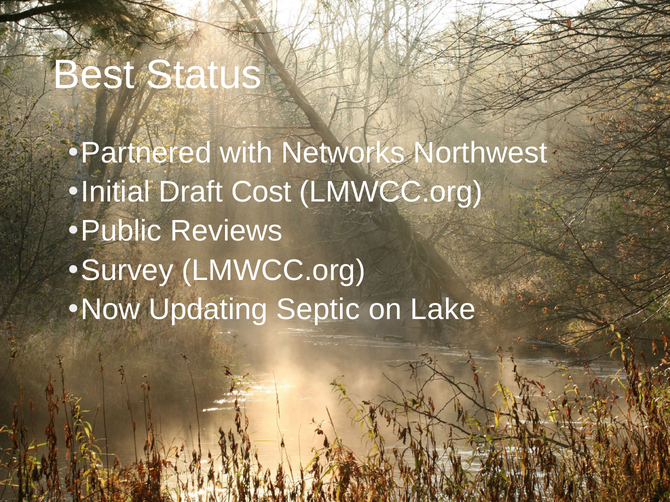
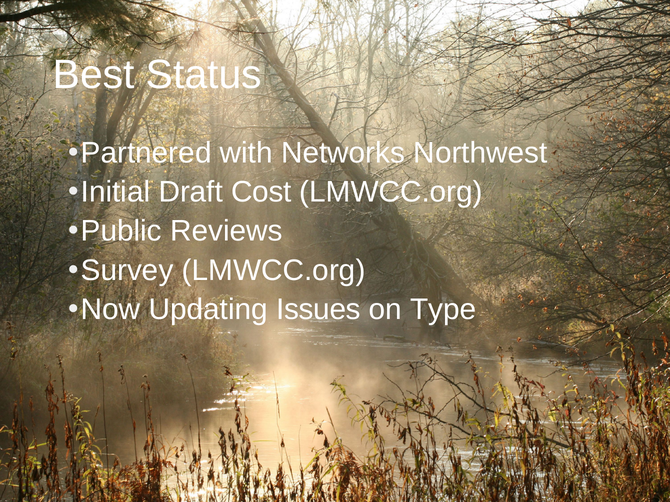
Septic: Septic -> Issues
Lake: Lake -> Type
